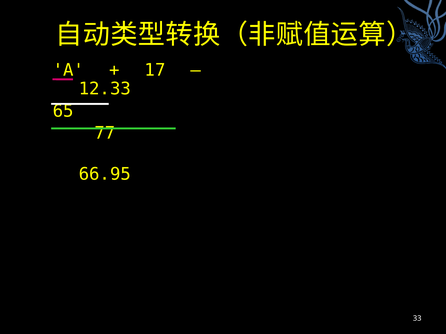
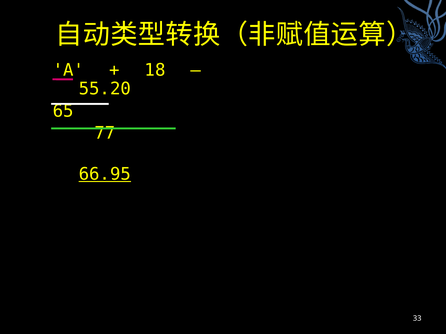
17: 17 -> 18
12.33: 12.33 -> 55.20
66.95 underline: none -> present
